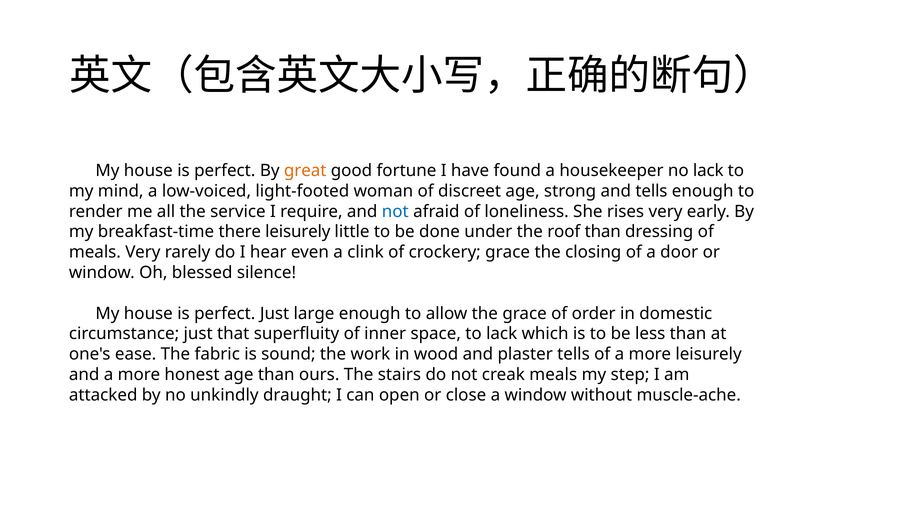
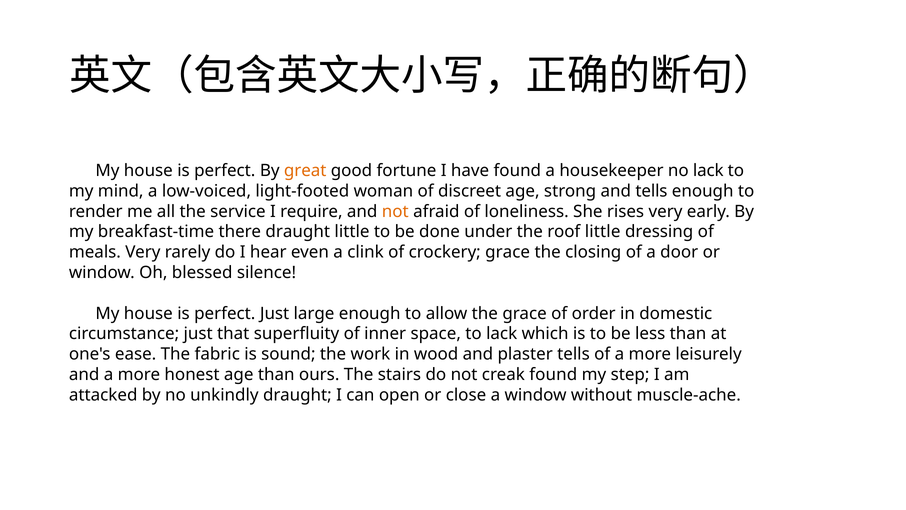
not at (395, 211) colour: blue -> orange
there leisurely: leisurely -> draught
roof than: than -> little
creak meals: meals -> found
